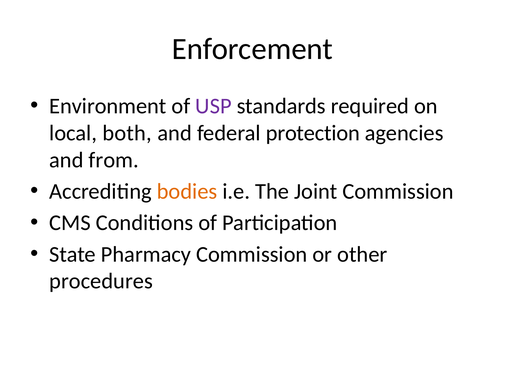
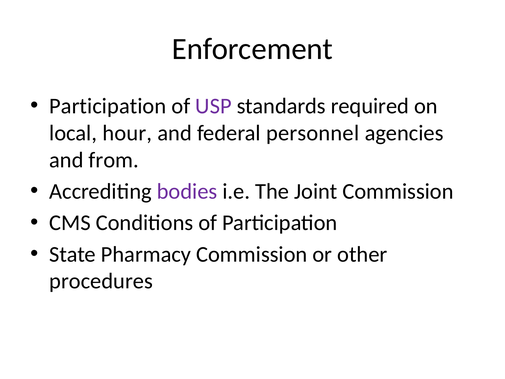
Environment at (108, 106): Environment -> Participation
both: both -> hour
protection: protection -> personnel
bodies colour: orange -> purple
